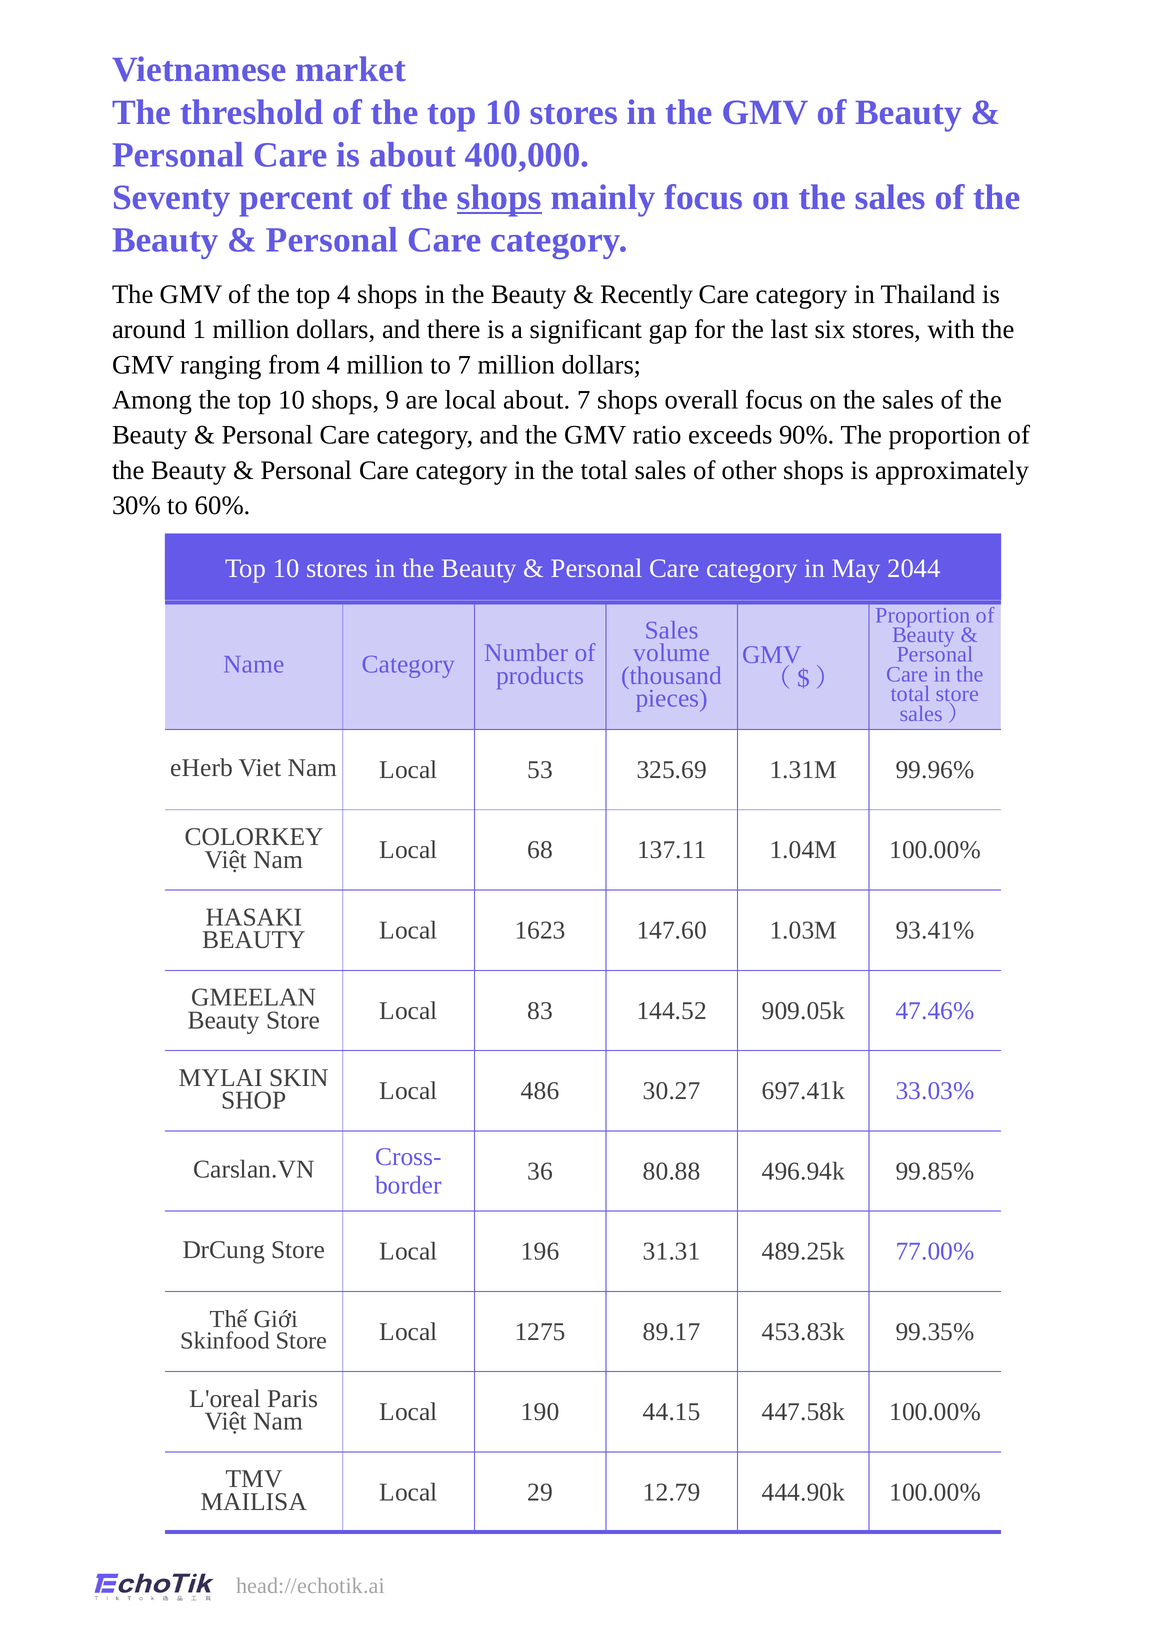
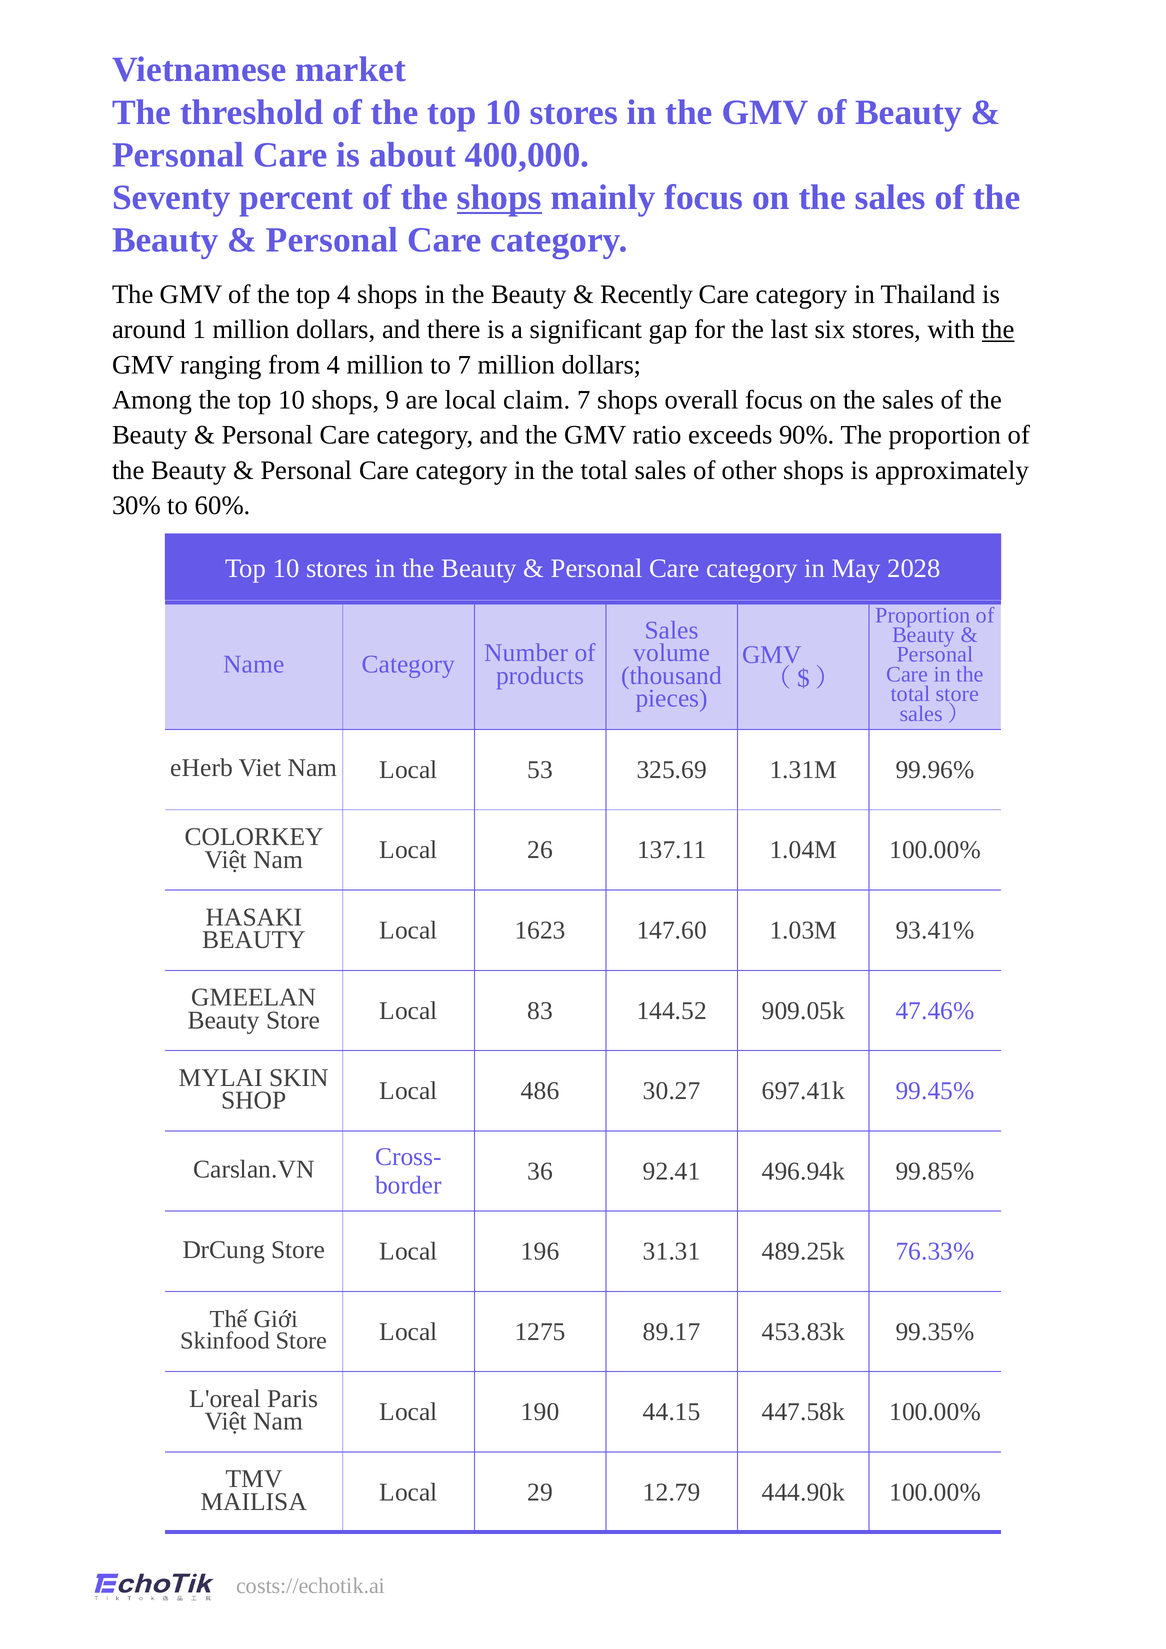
the at (998, 330) underline: none -> present
local about: about -> claim
2044: 2044 -> 2028
68: 68 -> 26
33.03%: 33.03% -> 99.45%
80.88: 80.88 -> 92.41
77.00%: 77.00% -> 76.33%
head://echotik.ai: head://echotik.ai -> costs://echotik.ai
